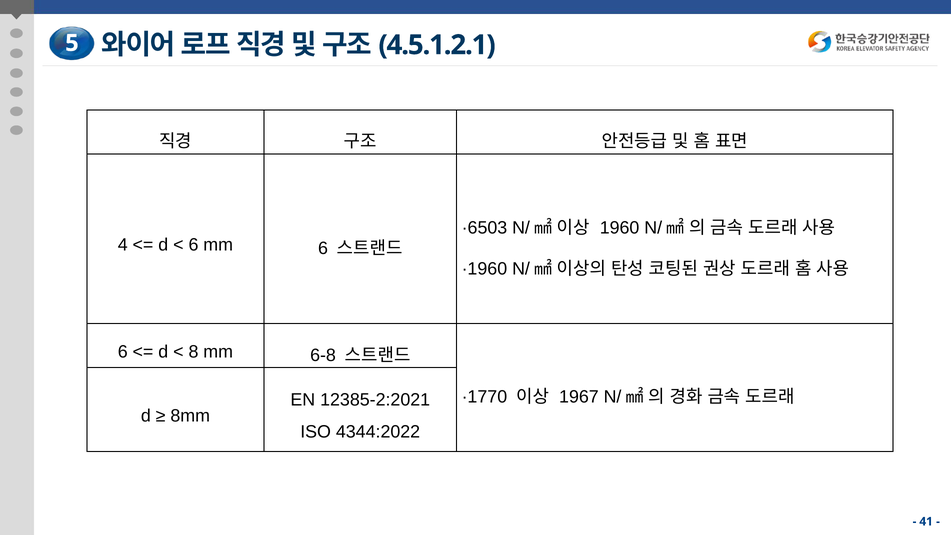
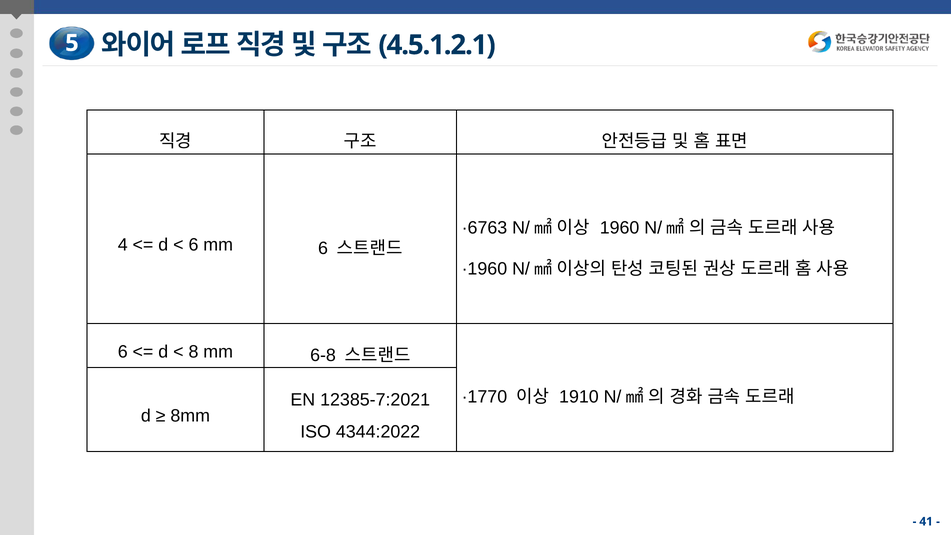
·6503: ·6503 -> ·6763
1967: 1967 -> 1910
12385-2:2021: 12385-2:2021 -> 12385-7:2021
